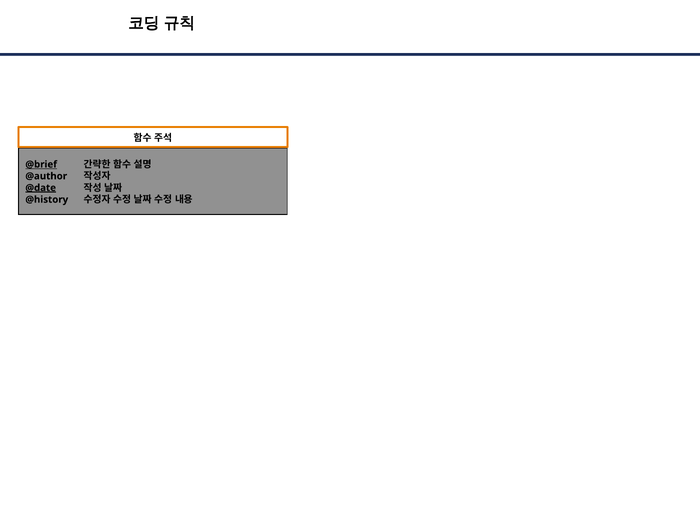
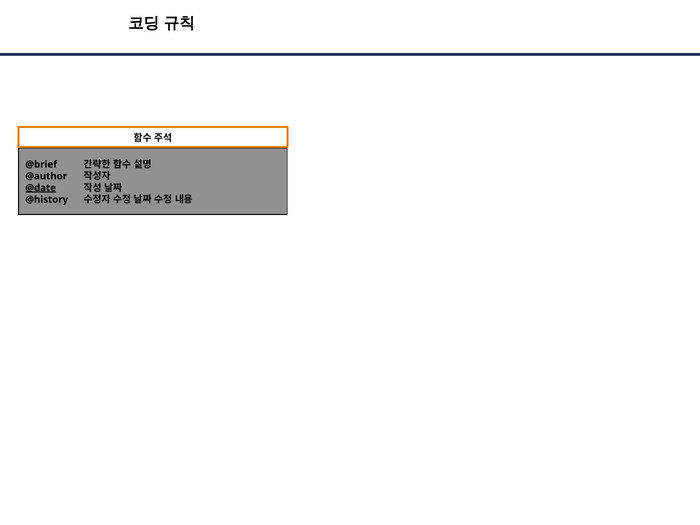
@brief underline: present -> none
